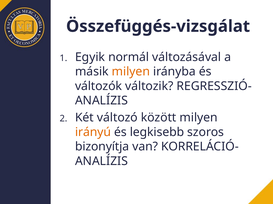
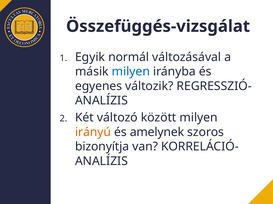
milyen at (131, 72) colour: orange -> blue
változók: változók -> egyenes
legkisebb: legkisebb -> amelynek
